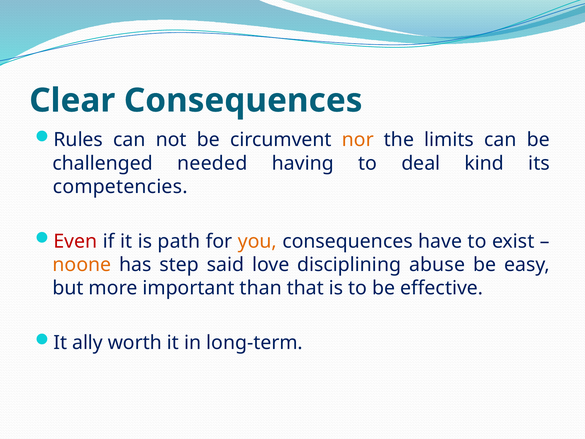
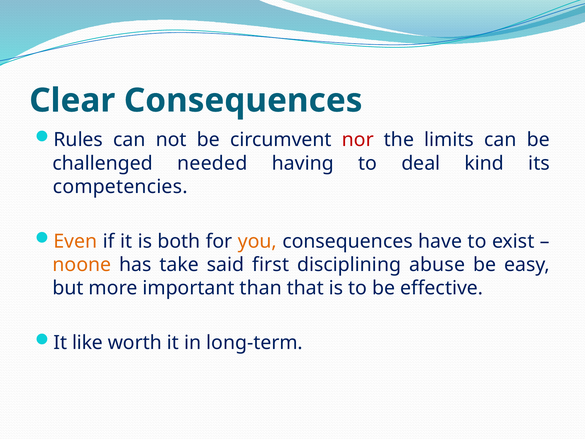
nor colour: orange -> red
Even colour: red -> orange
path: path -> both
step: step -> take
love: love -> first
ally: ally -> like
